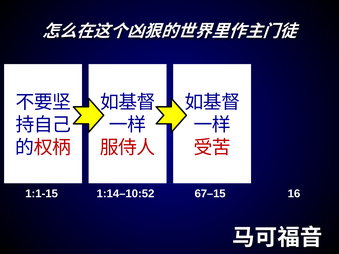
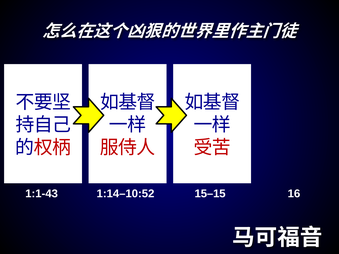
1:1-15: 1:1-15 -> 1:1-43
67–15: 67–15 -> 15–15
